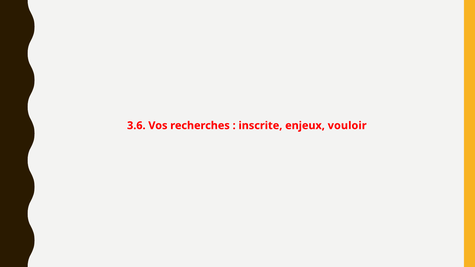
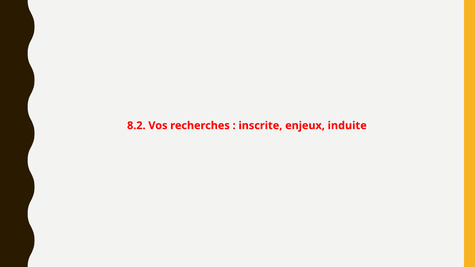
3.6: 3.6 -> 8.2
vouloir: vouloir -> induite
